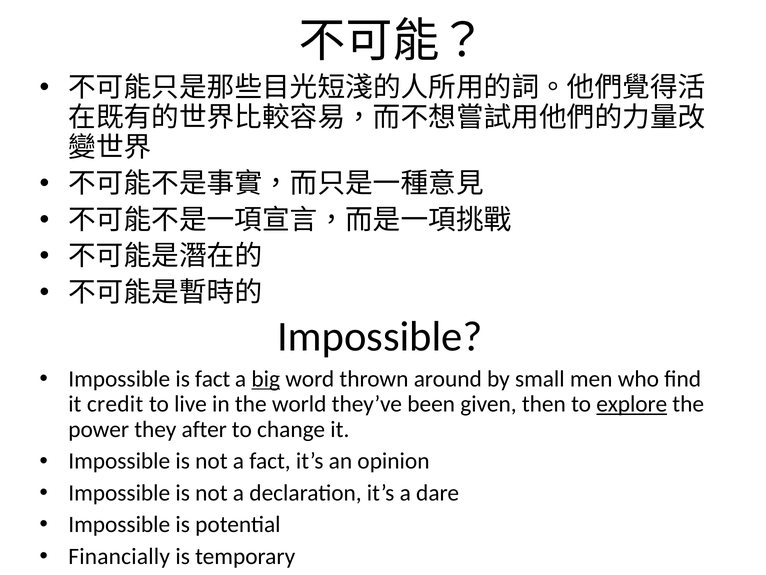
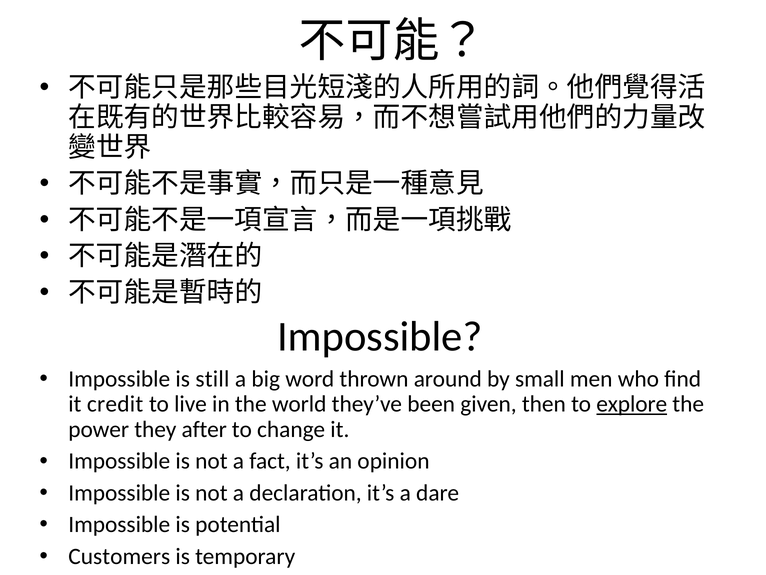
is fact: fact -> still
big underline: present -> none
Financially: Financially -> Customers
